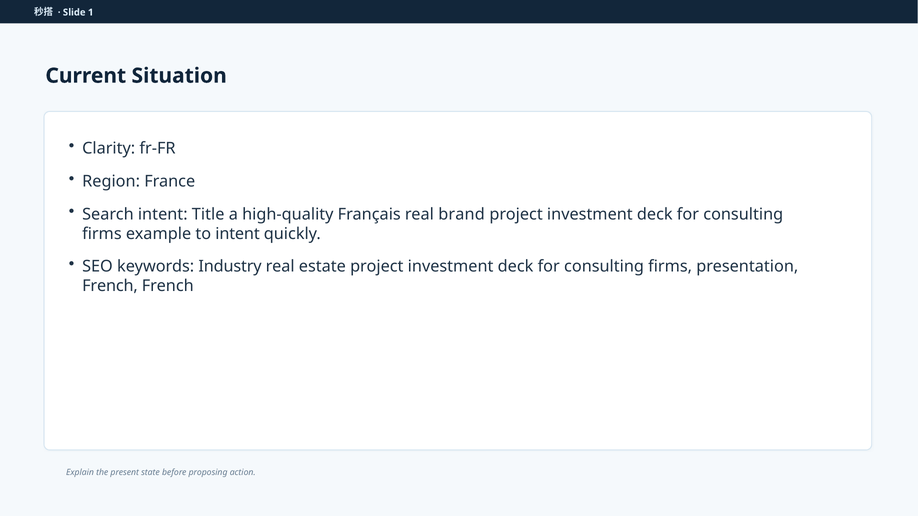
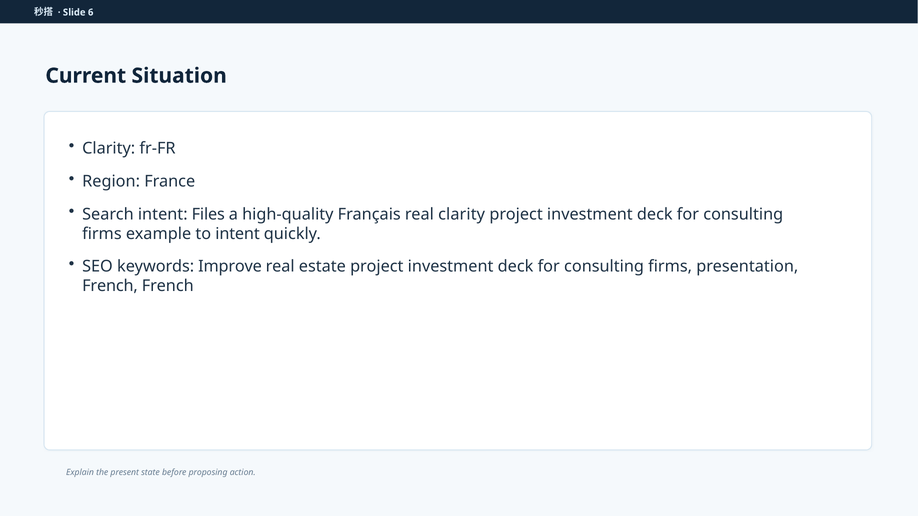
1: 1 -> 6
Title: Title -> Files
real brand: brand -> clarity
Industry: Industry -> Improve
